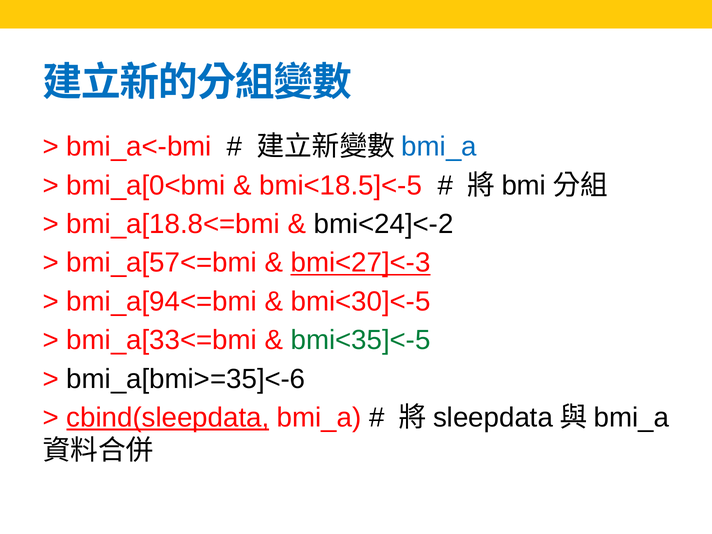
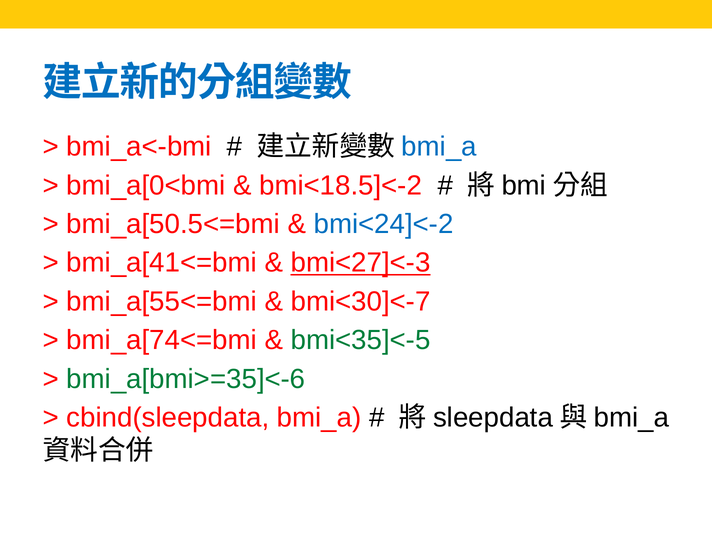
bmi<18.5]<-5: bmi<18.5]<-5 -> bmi<18.5]<-2
bmi_a[18.8<=bmi: bmi_a[18.8<=bmi -> bmi_a[50.5<=bmi
bmi<24]<-2 colour: black -> blue
bmi_a[57<=bmi: bmi_a[57<=bmi -> bmi_a[41<=bmi
bmi_a[94<=bmi: bmi_a[94<=bmi -> bmi_a[55<=bmi
bmi<30]<-5: bmi<30]<-5 -> bmi<30]<-7
bmi_a[33<=bmi: bmi_a[33<=bmi -> bmi_a[74<=bmi
bmi_a[bmi>=35]<-6 colour: black -> green
cbind(sleepdata underline: present -> none
